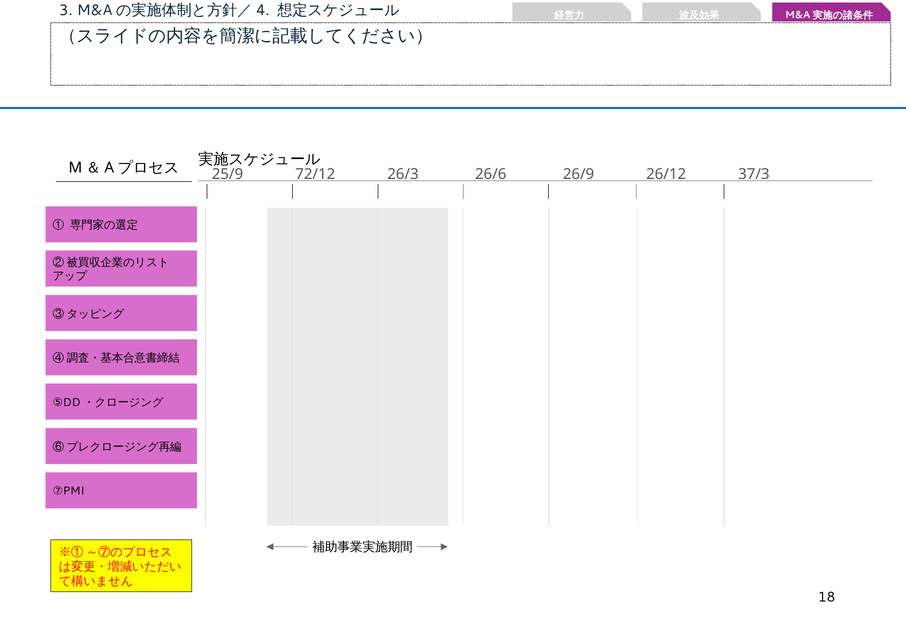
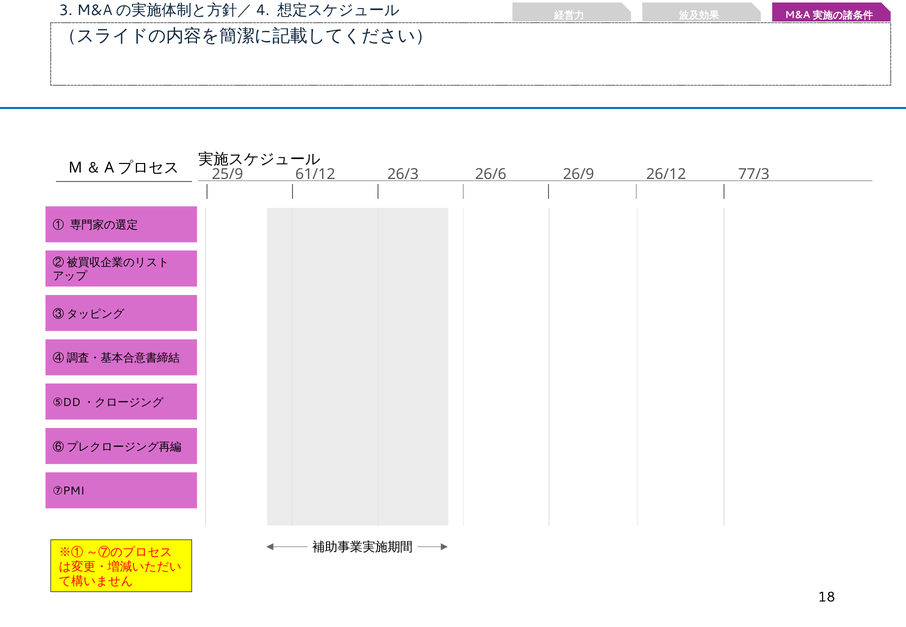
72/12: 72/12 -> 61/12
37/3: 37/3 -> 77/3
